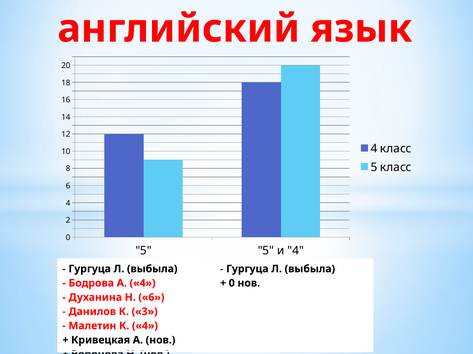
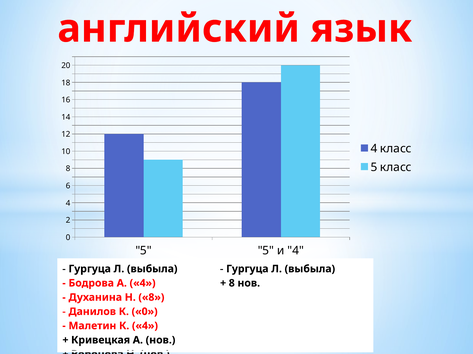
0 at (232, 284): 0 -> 8
Н 6: 6 -> 8
К 3: 3 -> 0
